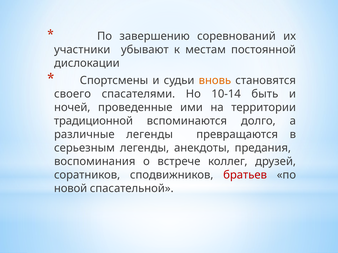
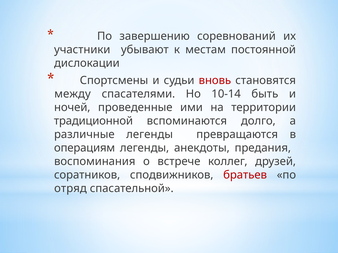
вновь colour: orange -> red
своего: своего -> между
серьезным: серьезным -> операциям
новой: новой -> отряд
